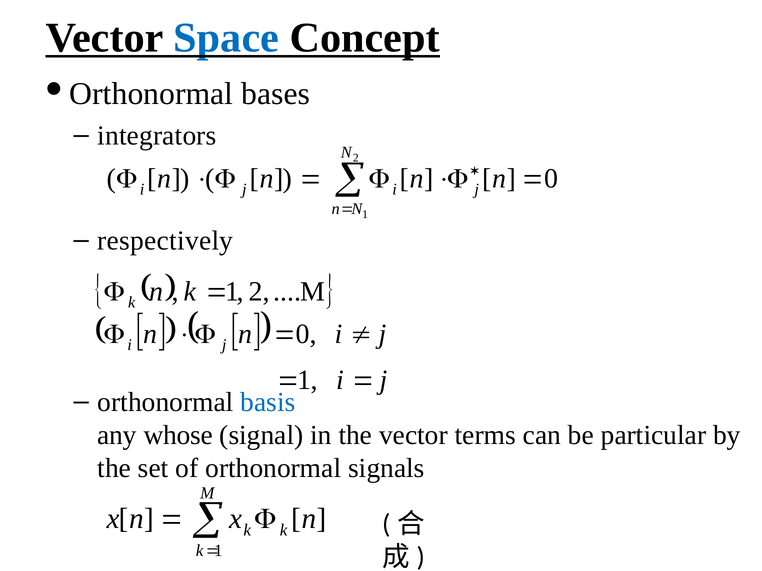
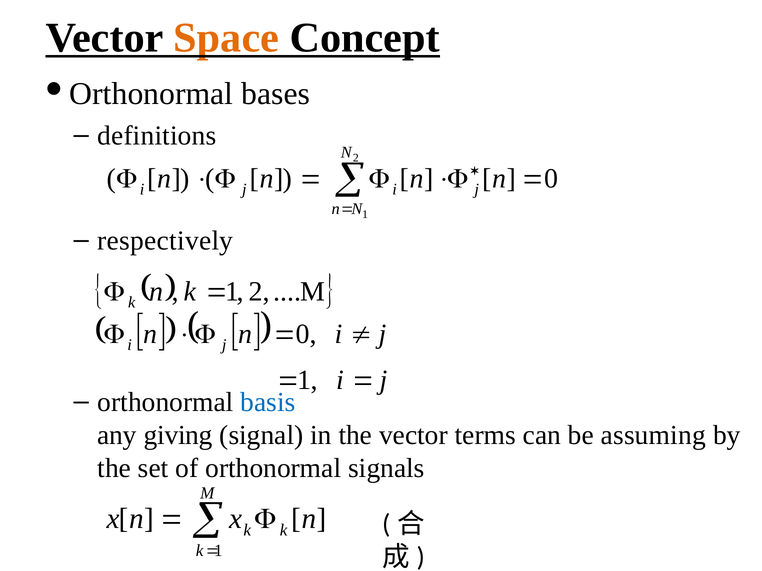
Space colour: blue -> orange
integrators: integrators -> definitions
whose: whose -> giving
particular: particular -> assuming
